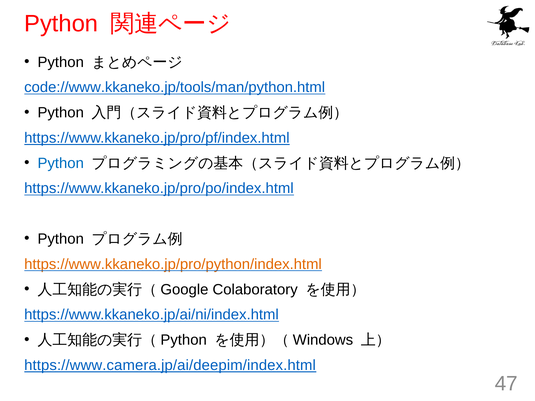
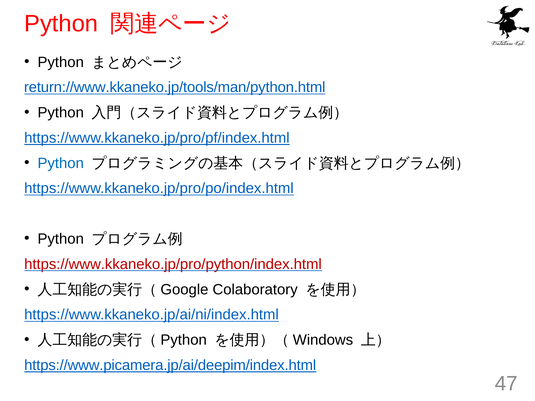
code://www.kkaneko.jp/tools/man/python.html: code://www.kkaneko.jp/tools/man/python.html -> return://www.kkaneko.jp/tools/man/python.html
https://www.kkaneko.jp/pro/python/index.html colour: orange -> red
https://www.camera.jp/ai/deepim/index.html: https://www.camera.jp/ai/deepim/index.html -> https://www.picamera.jp/ai/deepim/index.html
